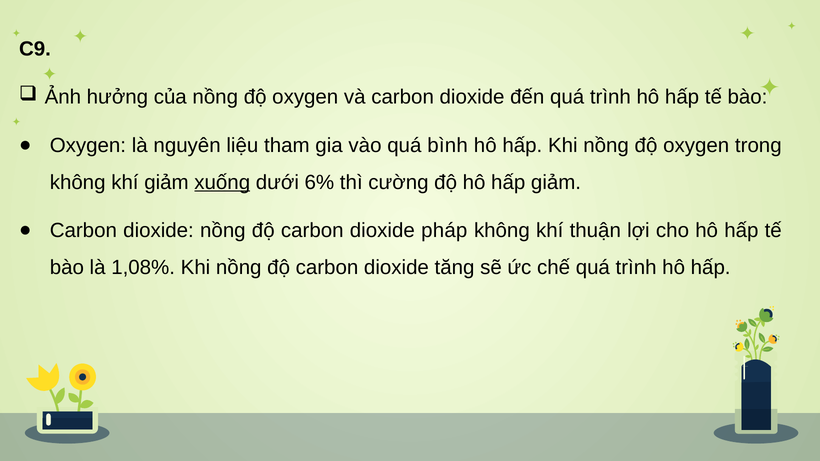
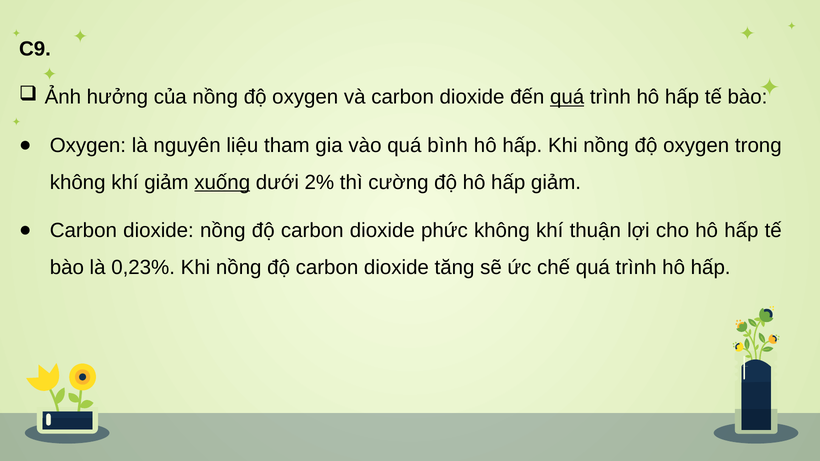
quá at (567, 97) underline: none -> present
6%: 6% -> 2%
pháp: pháp -> phức
1,08%: 1,08% -> 0,23%
